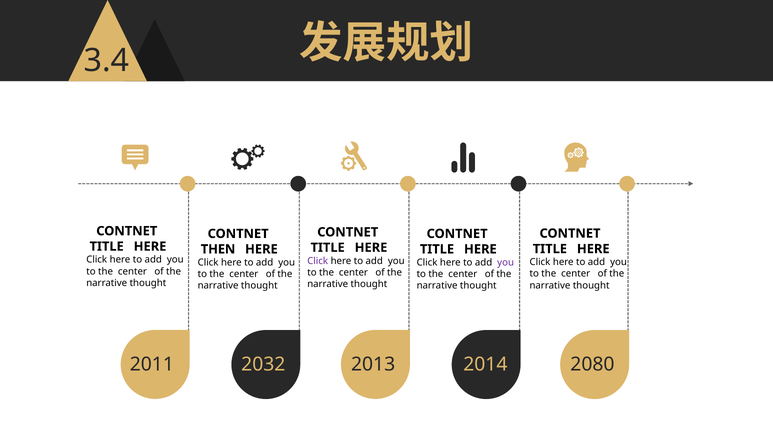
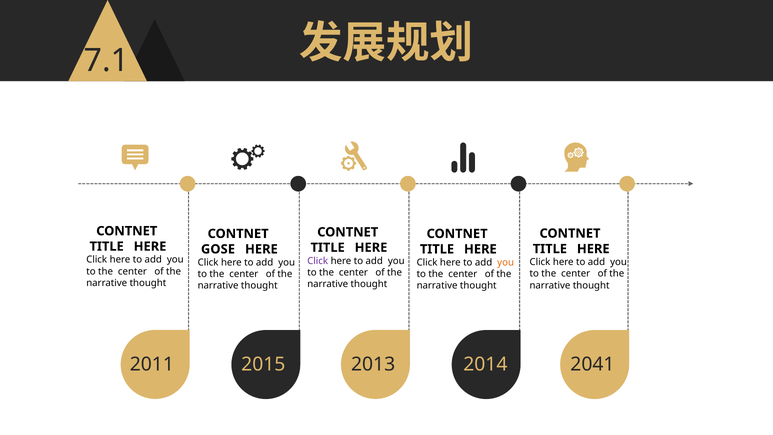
3.4: 3.4 -> 7.1
THEN: THEN -> GOSE
you at (506, 262) colour: purple -> orange
2032: 2032 -> 2015
2080: 2080 -> 2041
